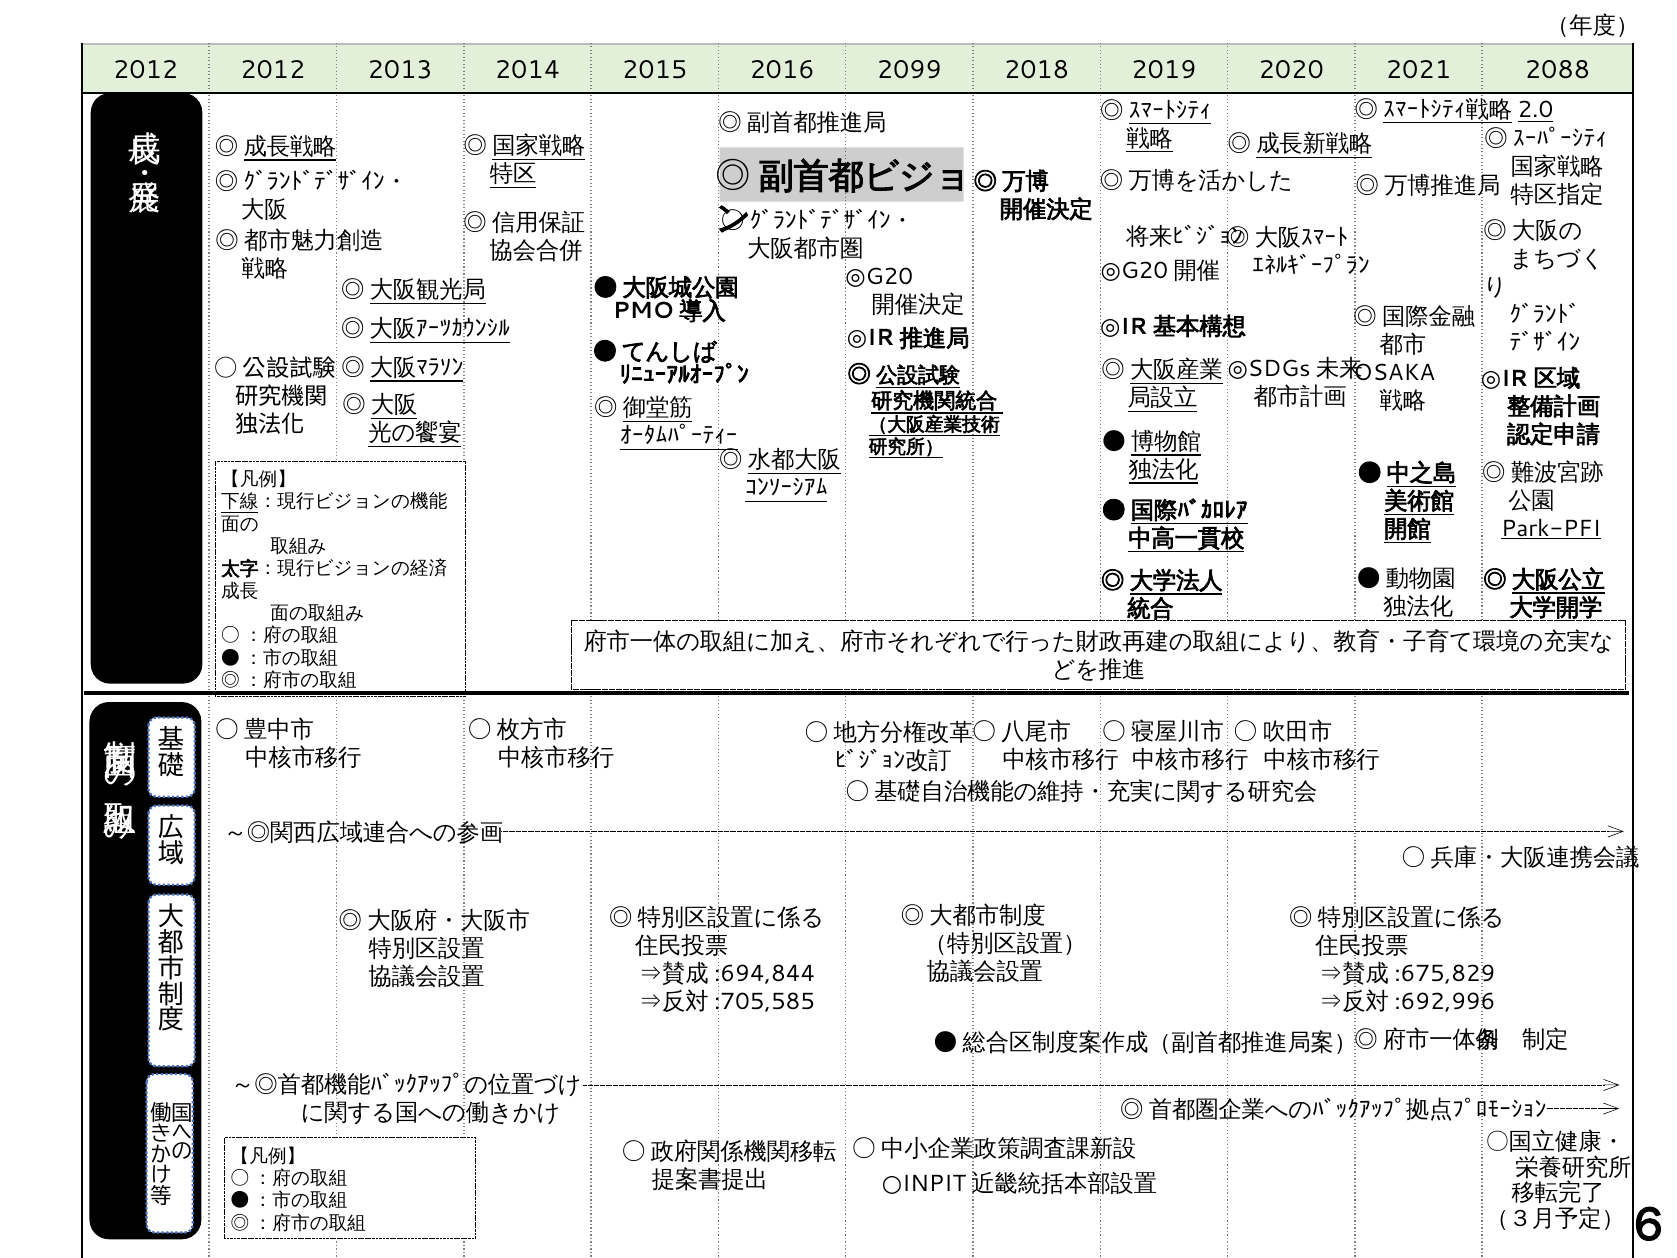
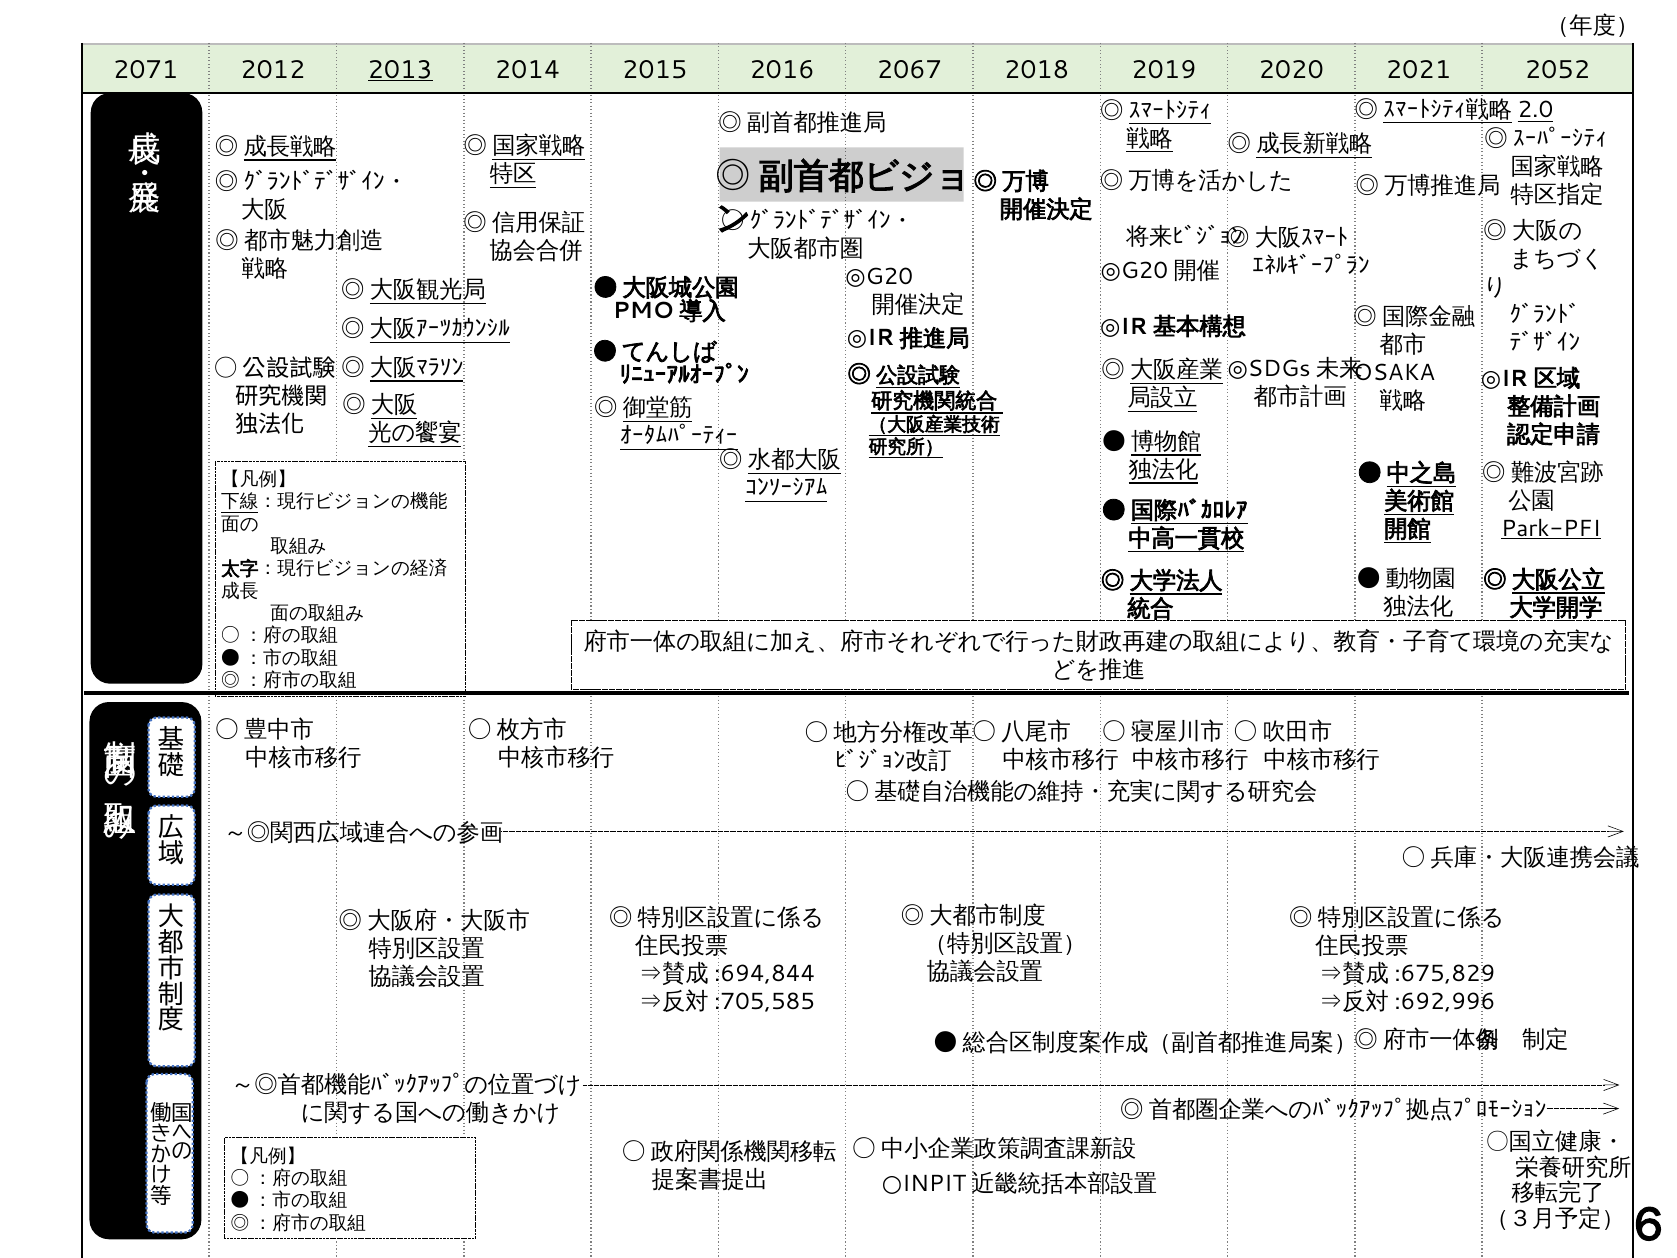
2012 at (146, 70): 2012 -> 2071
2013 underline: none -> present
2099: 2099 -> 2067
2088: 2088 -> 2052
